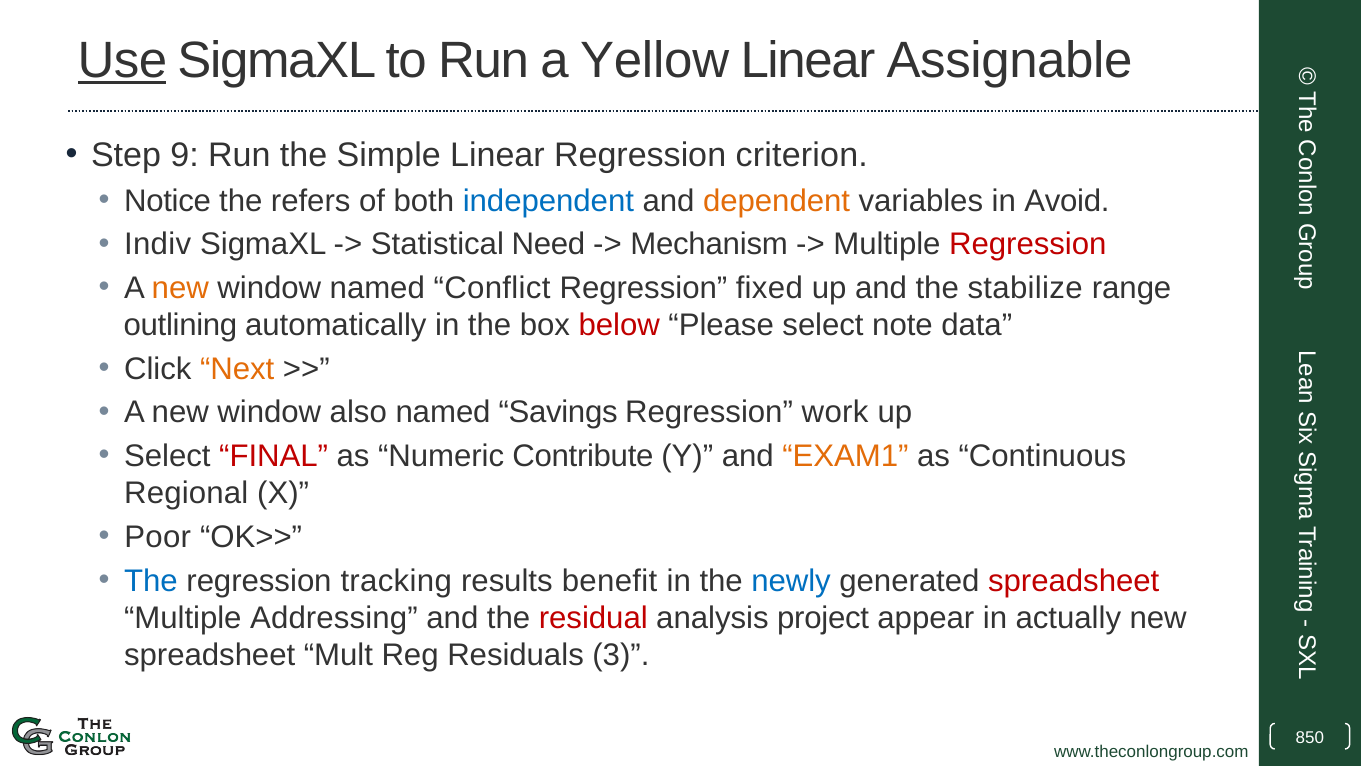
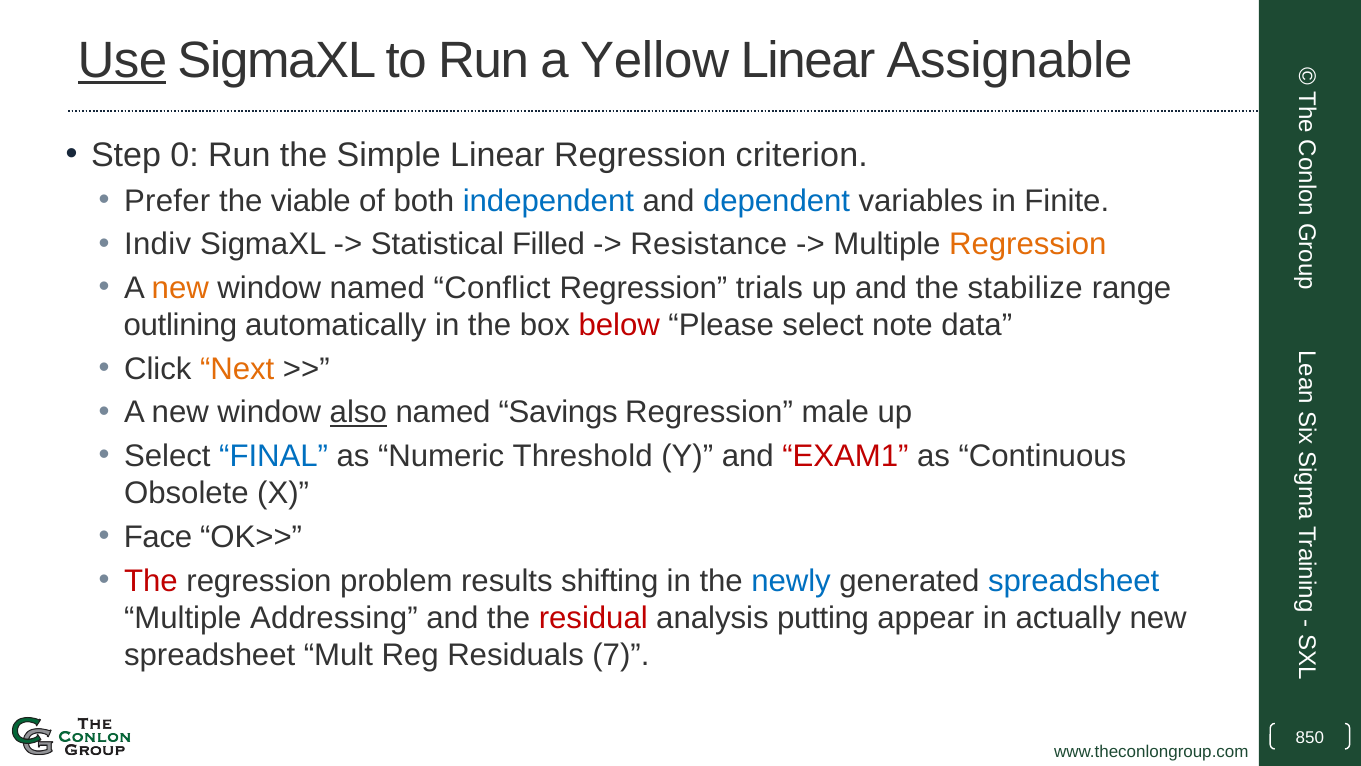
9: 9 -> 0
Notice: Notice -> Prefer
refers: refers -> viable
dependent colour: orange -> blue
Avoid: Avoid -> Finite
Need: Need -> Filled
Mechanism: Mechanism -> Resistance
Regression at (1028, 244) colour: red -> orange
fixed: fixed -> trials
also underline: none -> present
work: work -> male
FINAL colour: red -> blue
Contribute: Contribute -> Threshold
EXAM1 colour: orange -> red
Regional: Regional -> Obsolete
Poor: Poor -> Face
The at (151, 581) colour: blue -> red
tracking: tracking -> problem
benefit: benefit -> shifting
spreadsheet at (1074, 581) colour: red -> blue
project: project -> putting
3: 3 -> 7
